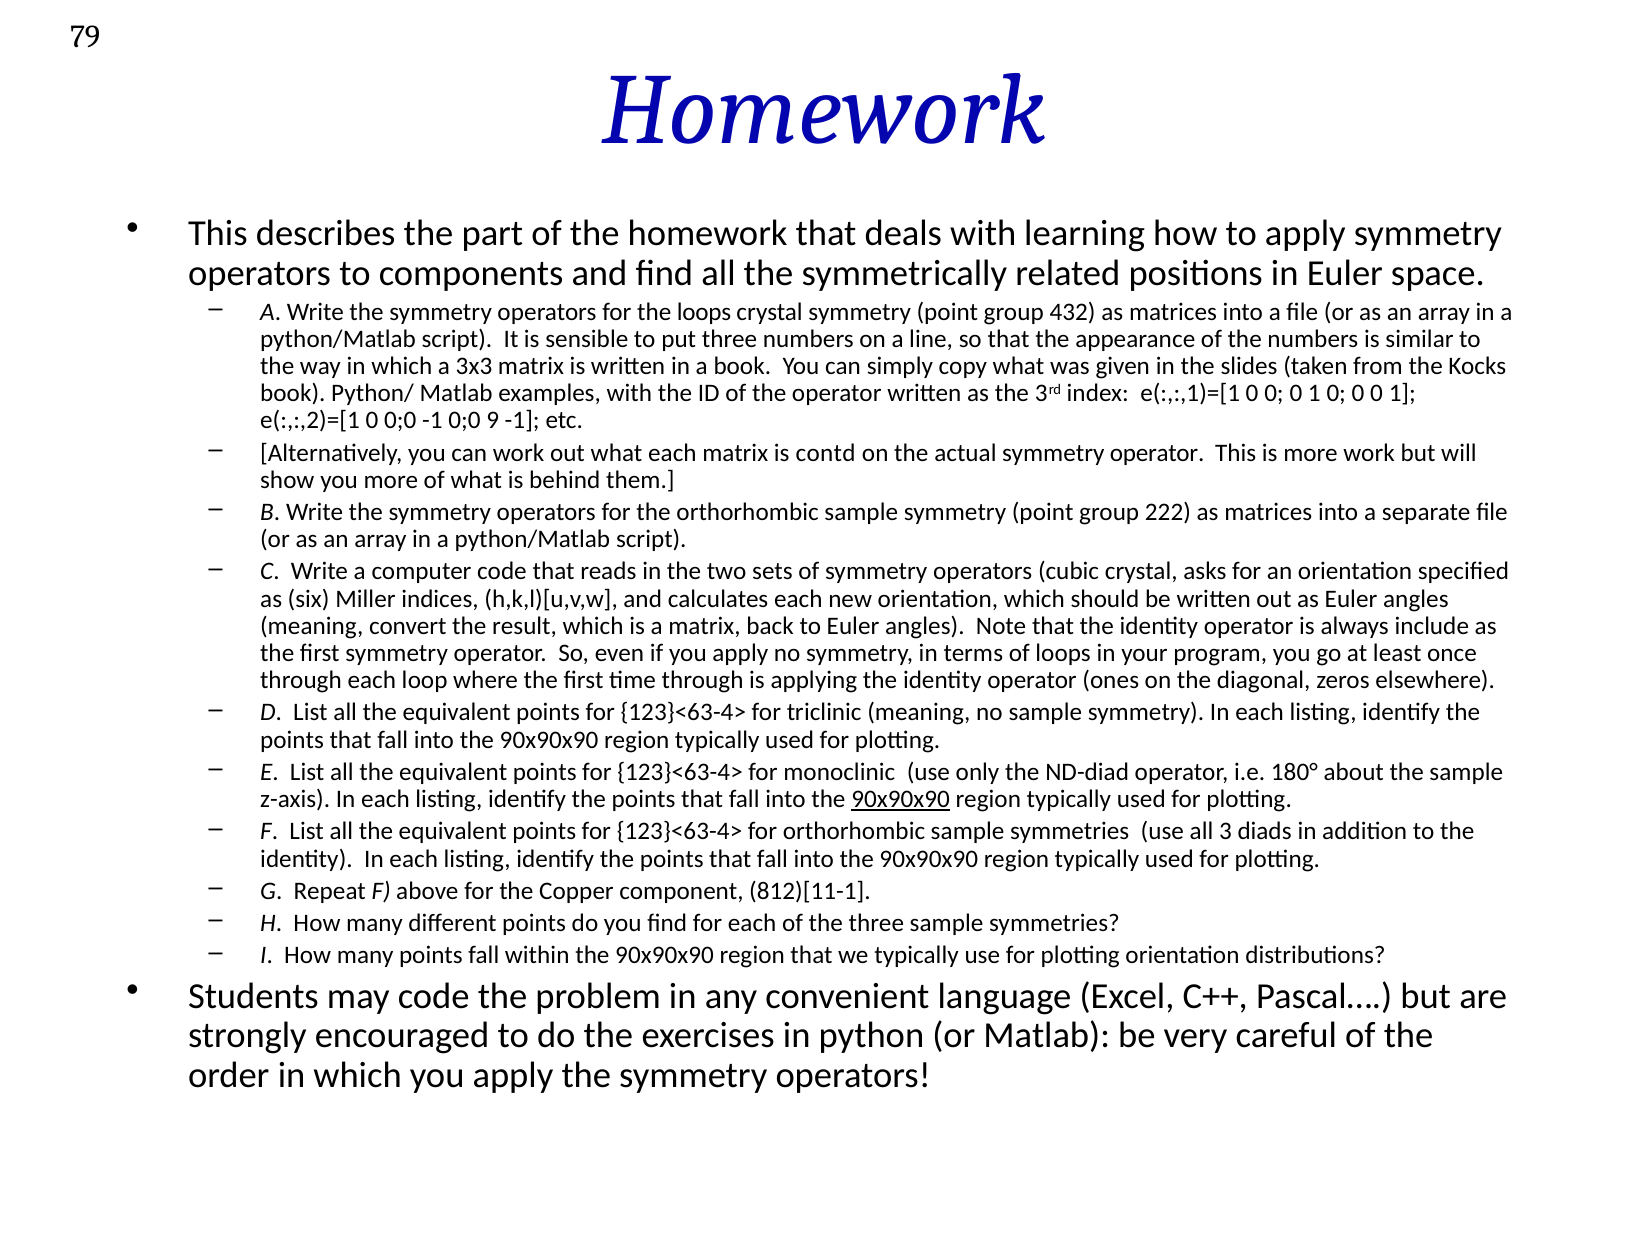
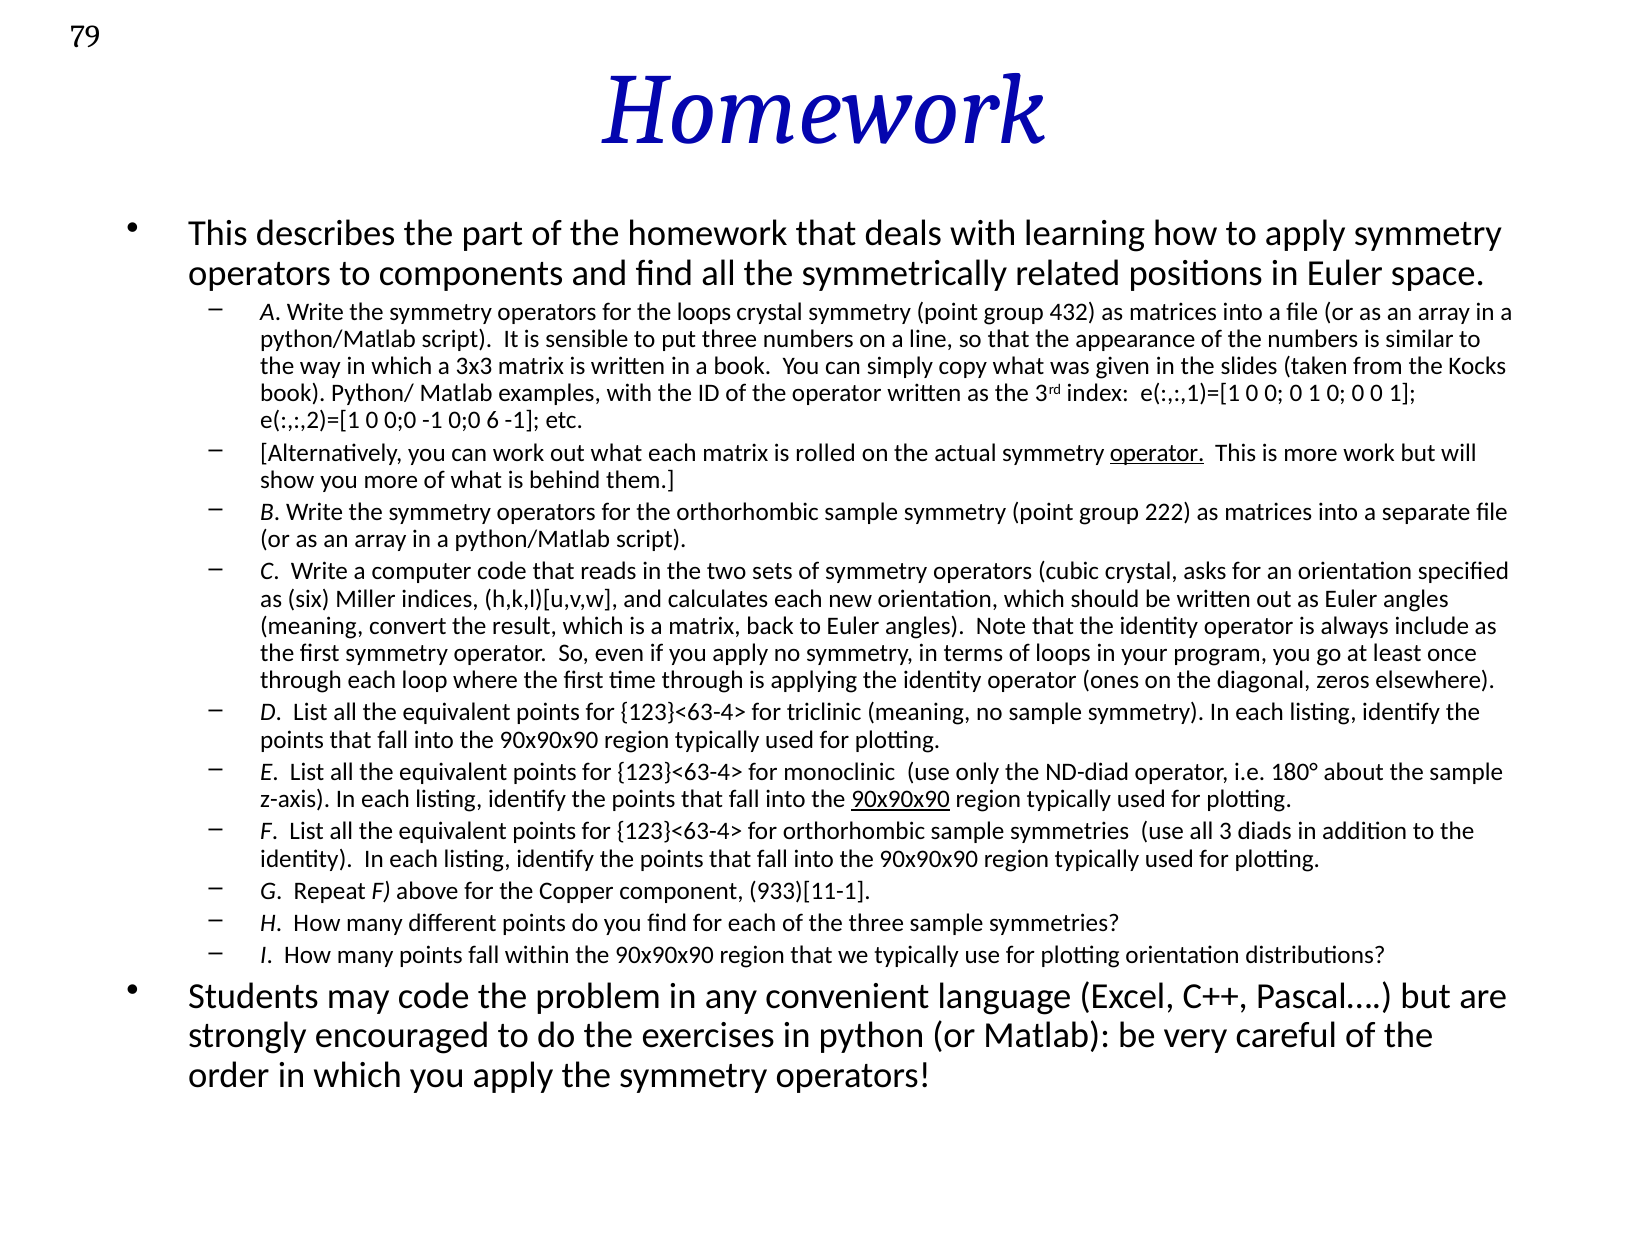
9: 9 -> 6
contd: contd -> rolled
operator at (1157, 453) underline: none -> present
812)[11-1: 812)[11-1 -> 933)[11-1
